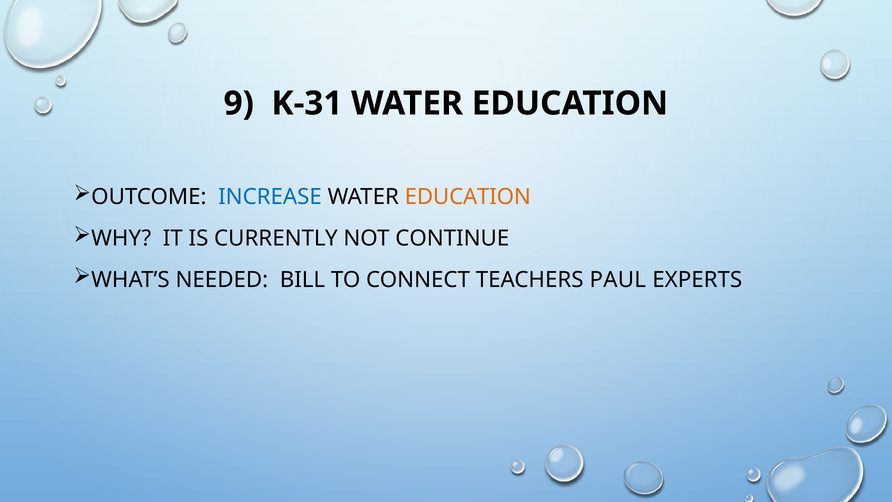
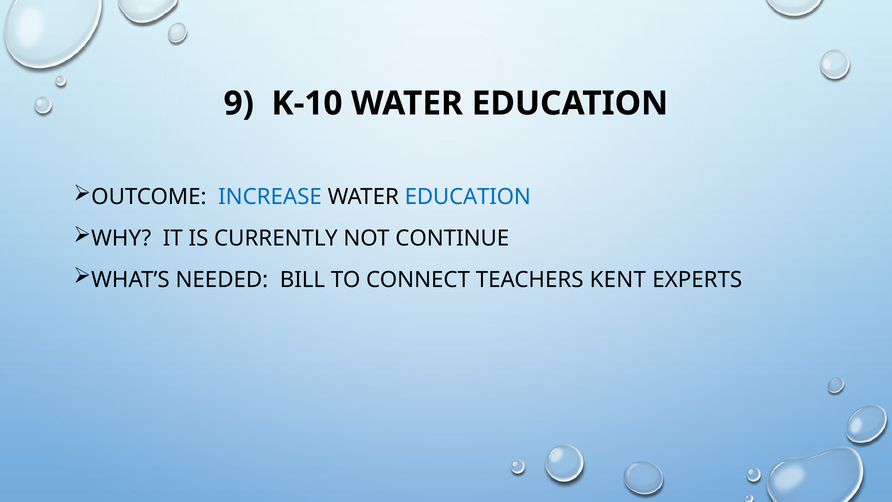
K-31: K-31 -> K-10
EDUCATION at (468, 197) colour: orange -> blue
PAUL: PAUL -> KENT
